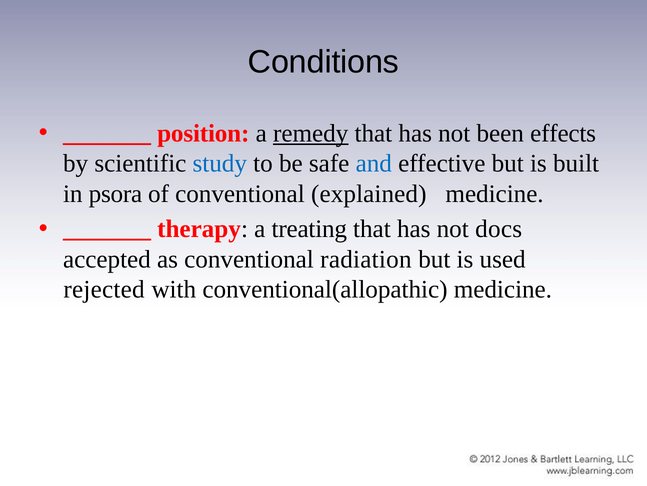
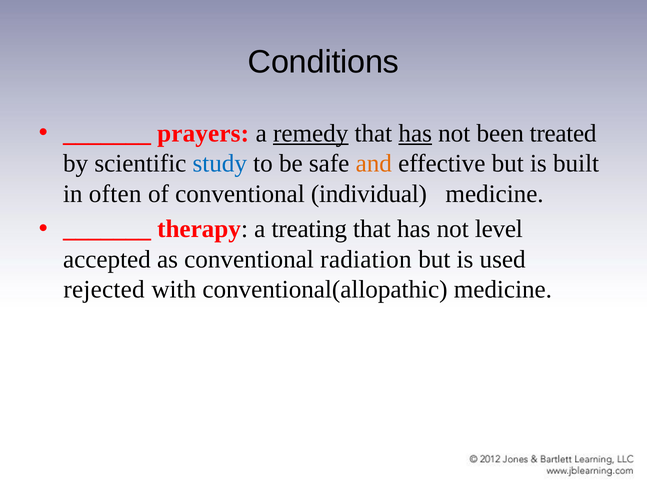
position: position -> prayers
has at (415, 133) underline: none -> present
effects: effects -> treated
and colour: blue -> orange
psora: psora -> often
explained: explained -> individual
docs: docs -> level
